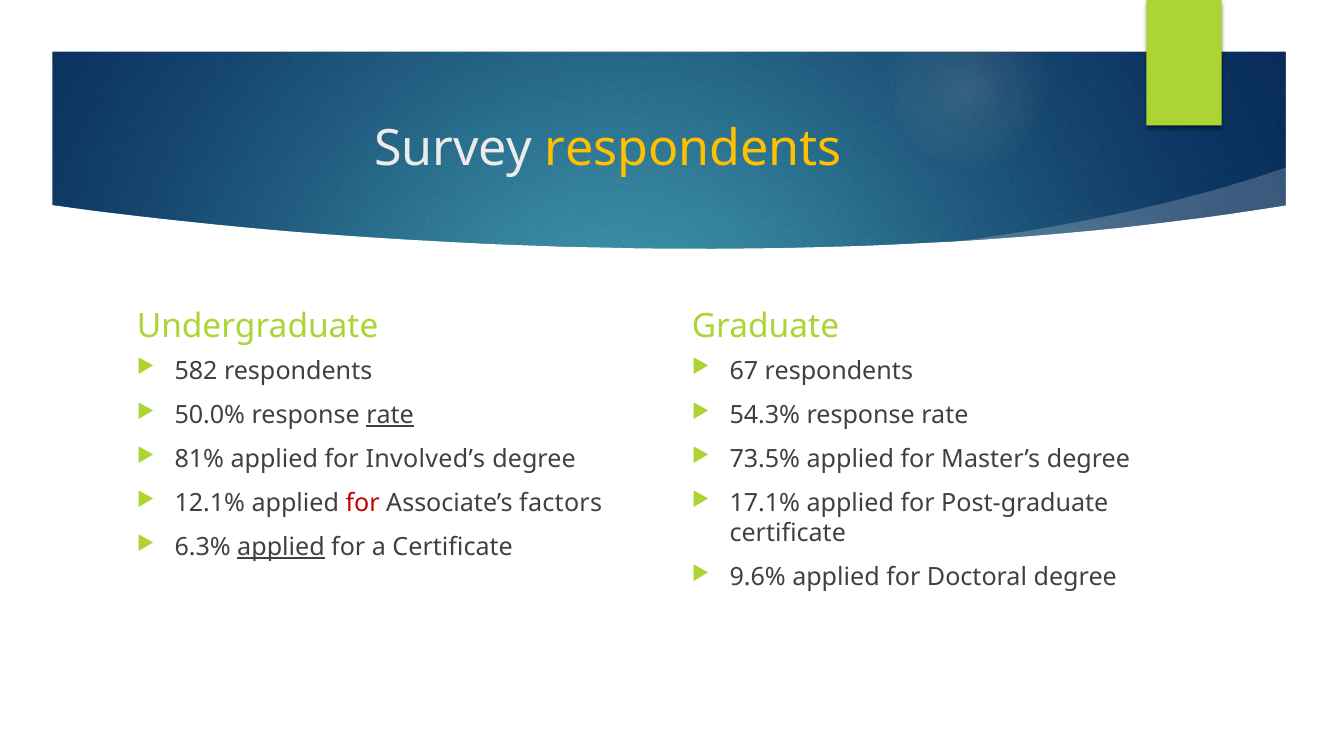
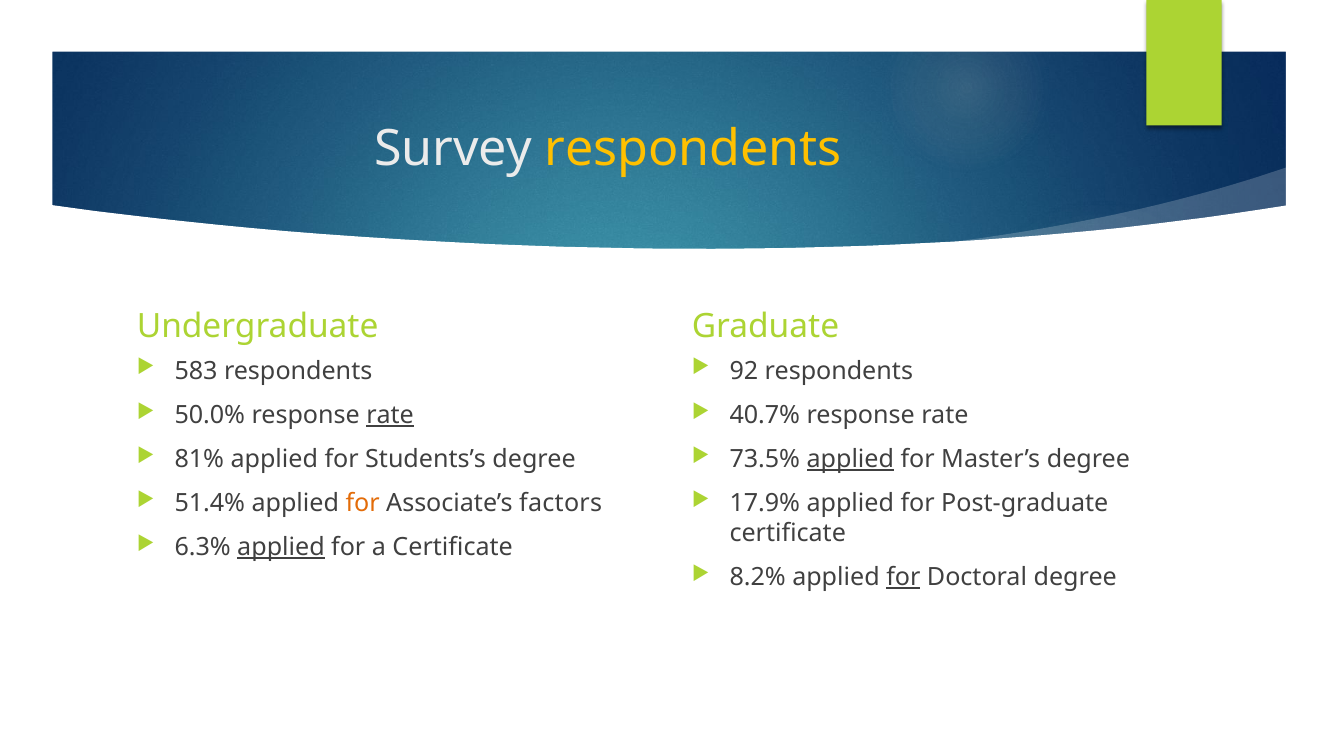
582: 582 -> 583
67: 67 -> 92
54.3%: 54.3% -> 40.7%
Involved’s: Involved’s -> Students’s
applied at (850, 459) underline: none -> present
12.1%: 12.1% -> 51.4%
for at (363, 503) colour: red -> orange
17.1%: 17.1% -> 17.9%
9.6%: 9.6% -> 8.2%
for at (903, 578) underline: none -> present
